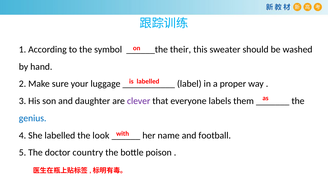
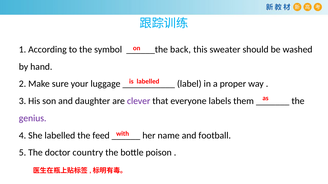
their: their -> back
genius colour: blue -> purple
look: look -> feed
